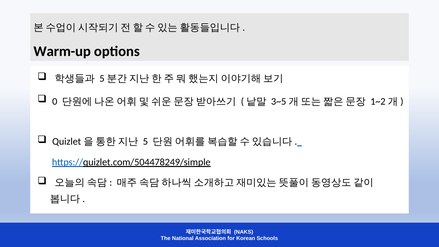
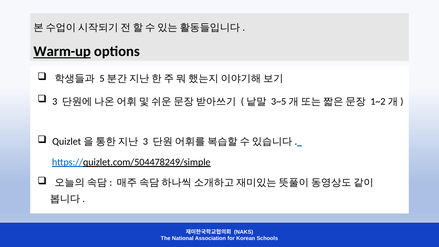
Warm-up underline: none -> present
0 at (55, 101): 0 -> 3
5 at (145, 141): 5 -> 3
